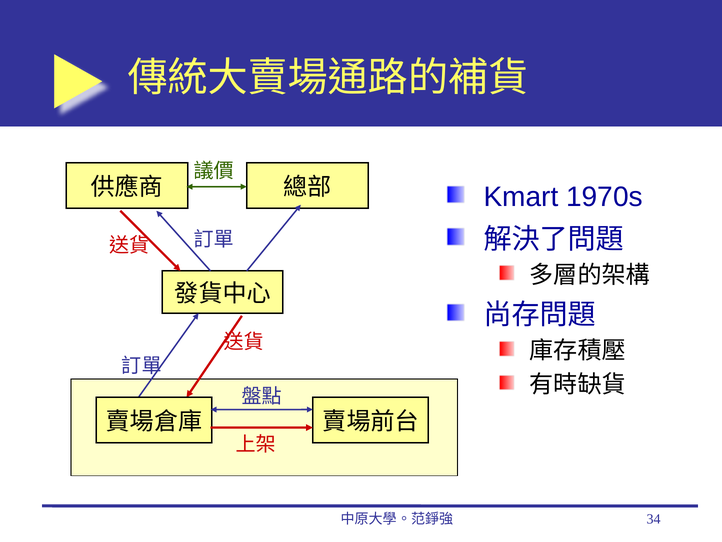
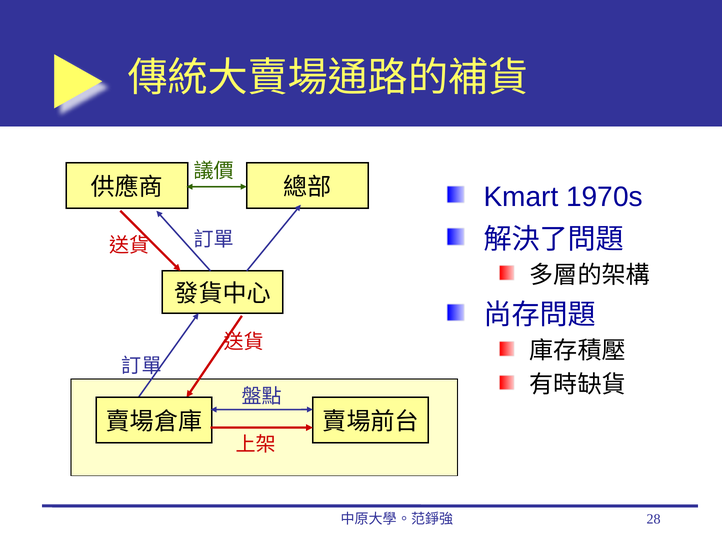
34: 34 -> 28
